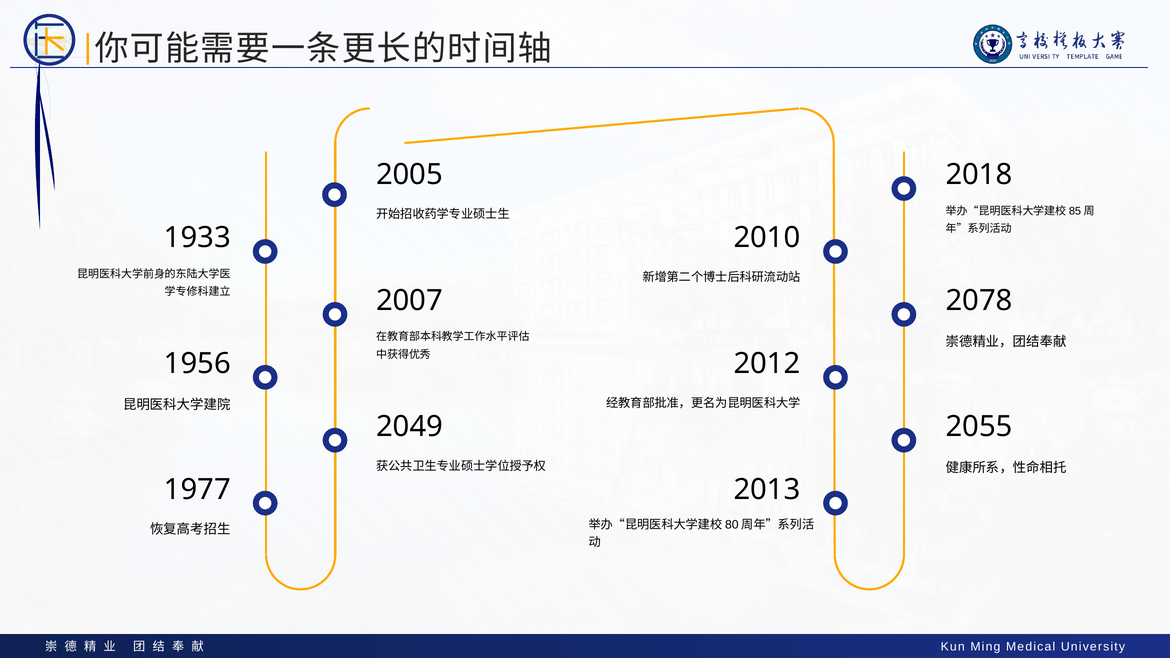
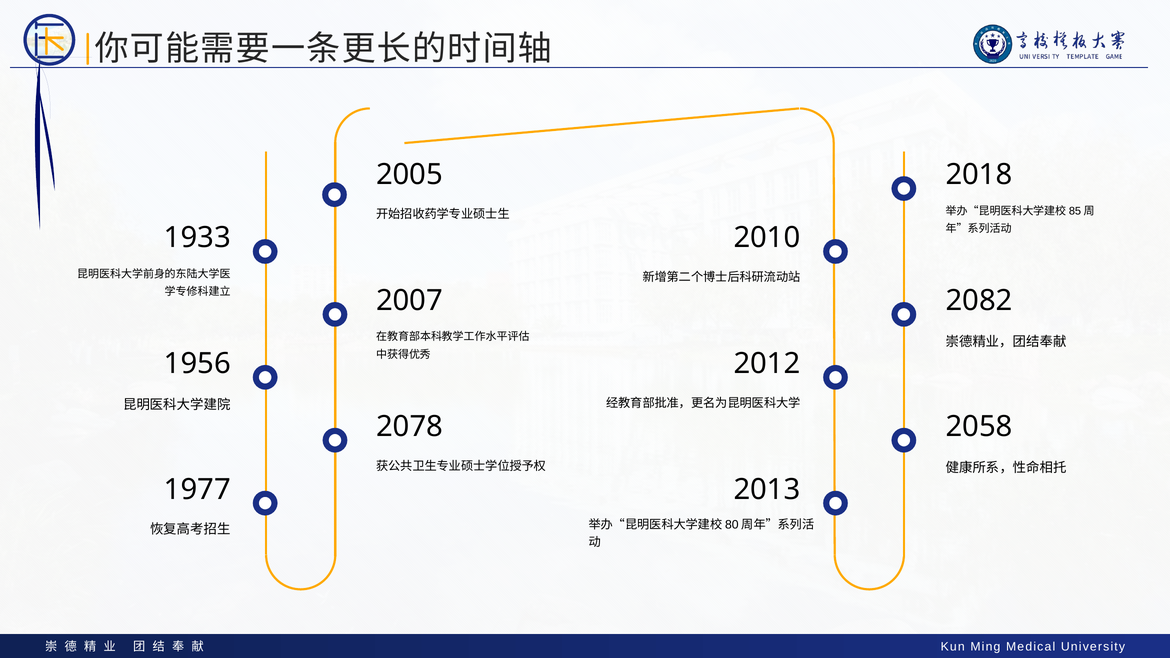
2078: 2078 -> 2082
2049: 2049 -> 2078
2055: 2055 -> 2058
